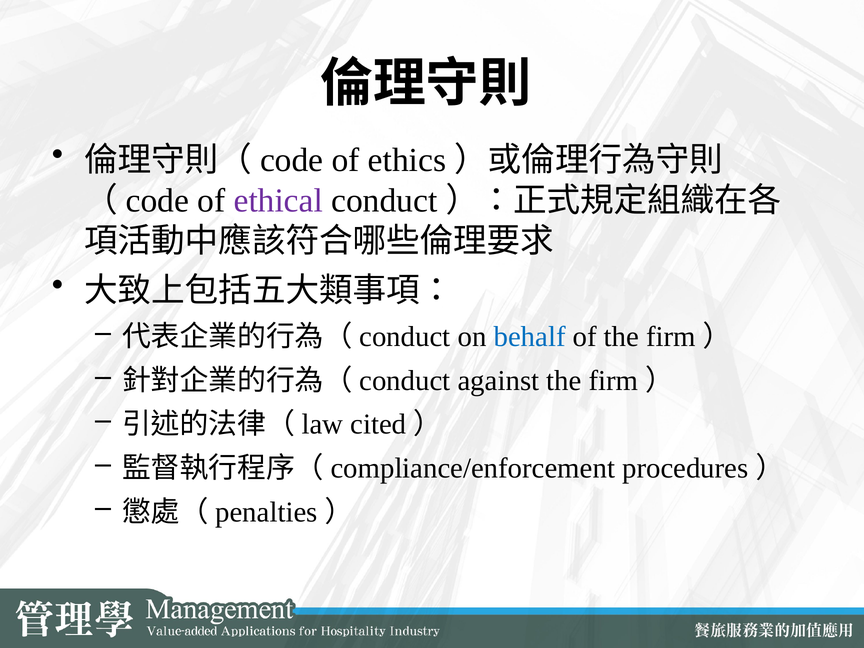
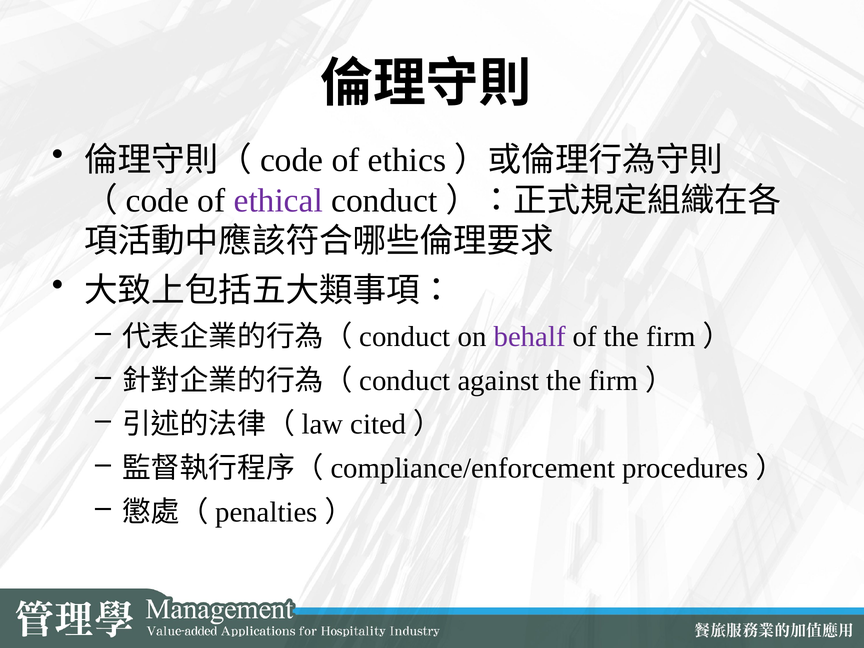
behalf colour: blue -> purple
